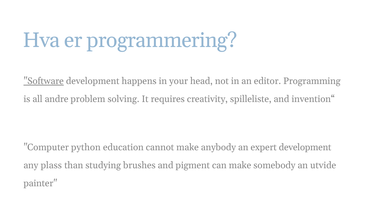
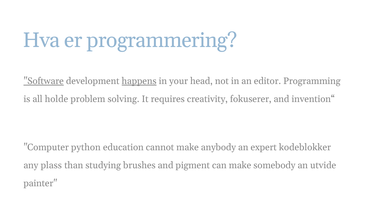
happens underline: none -> present
andre: andre -> holde
spilleliste: spilleliste -> fokuserer
expert development: development -> kodeblokker
